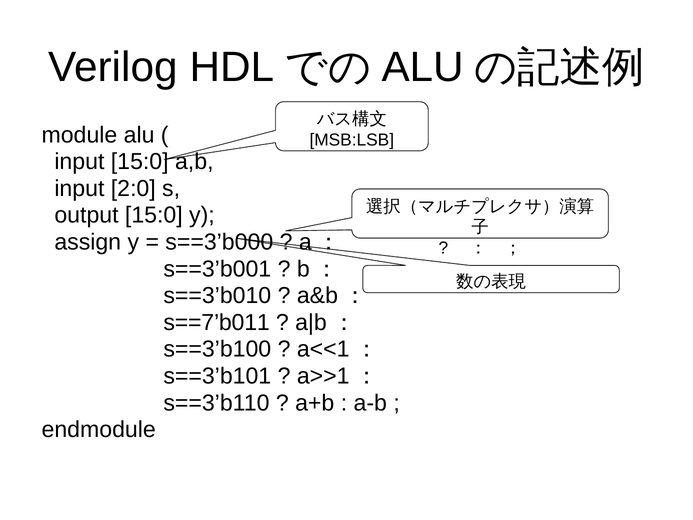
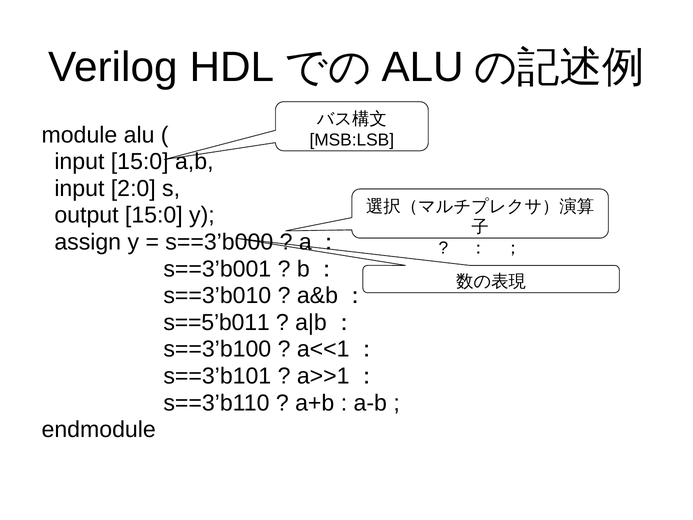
s==7’b011: s==7’b011 -> s==5’b011
